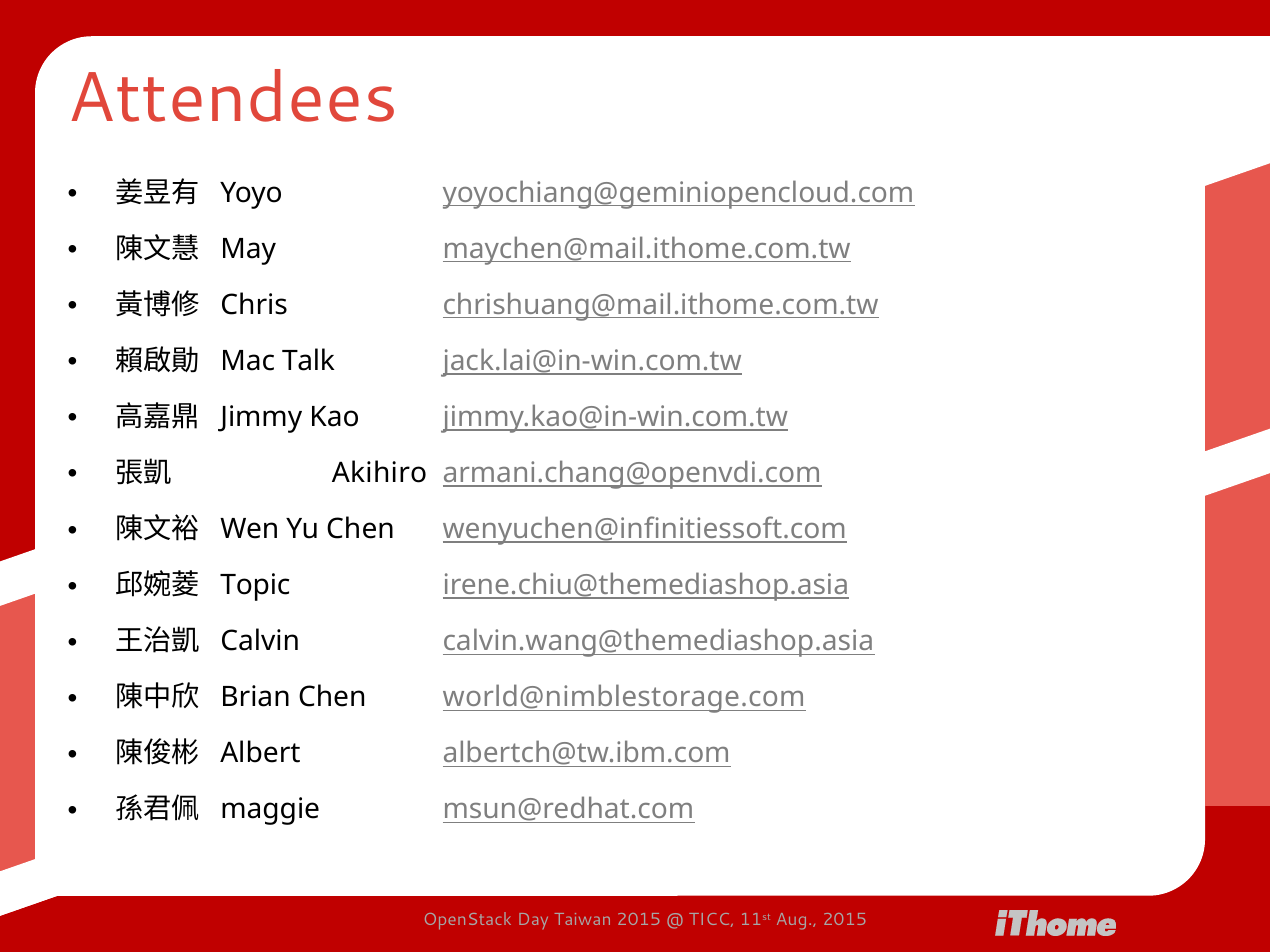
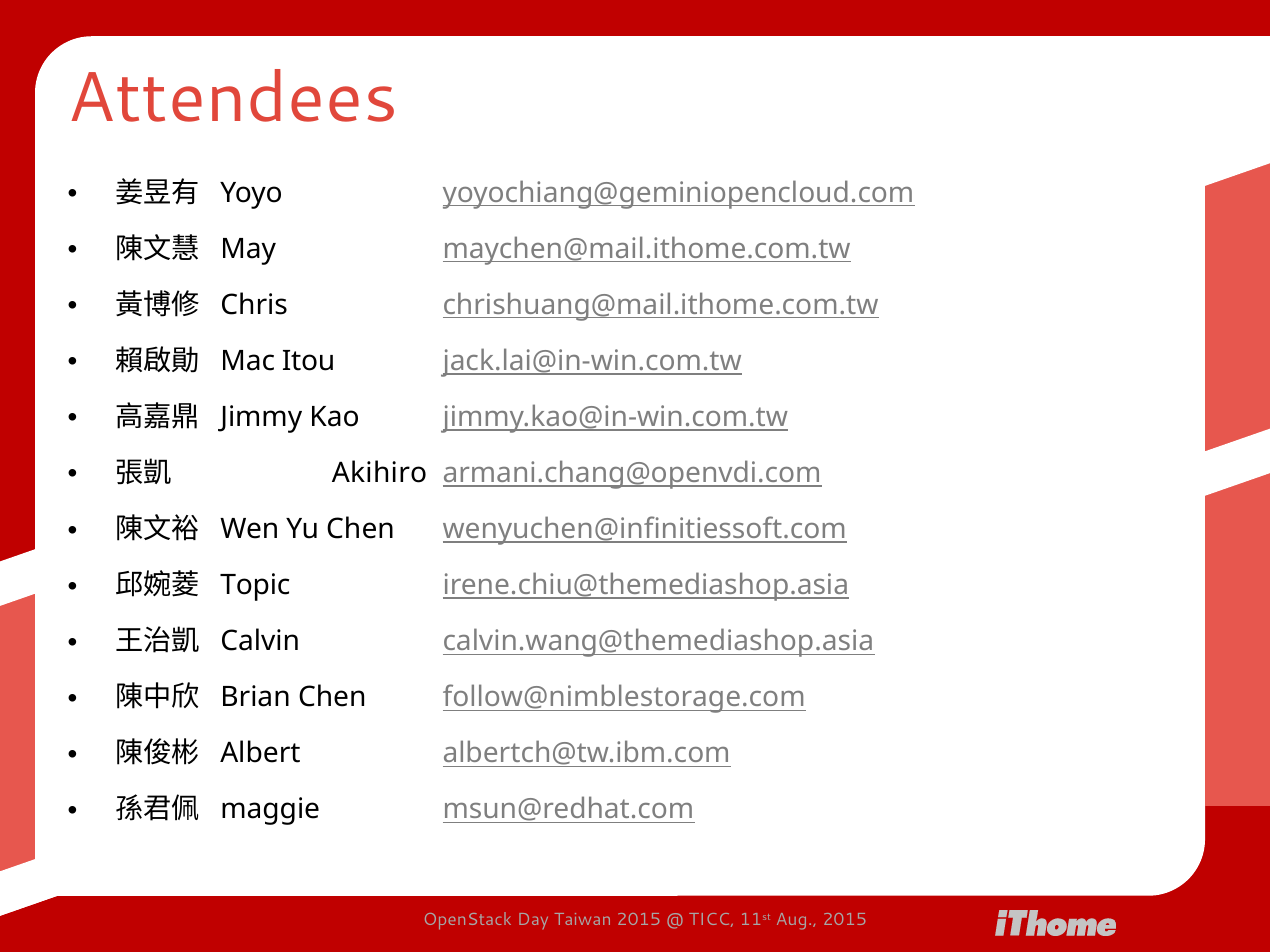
Talk: Talk -> Itou
world@nimblestorage.com: world@nimblestorage.com -> follow@nimblestorage.com
